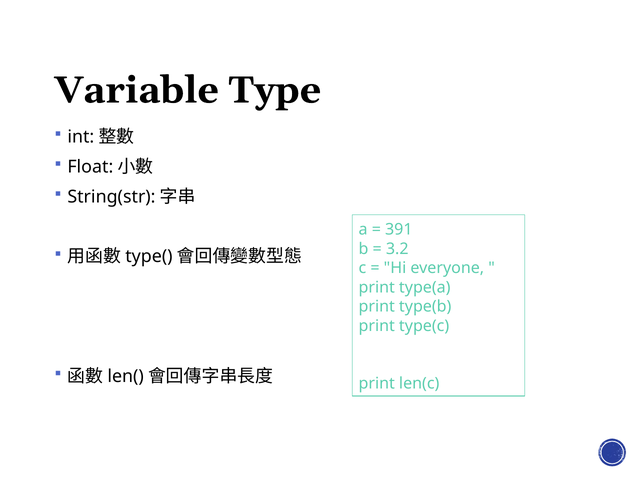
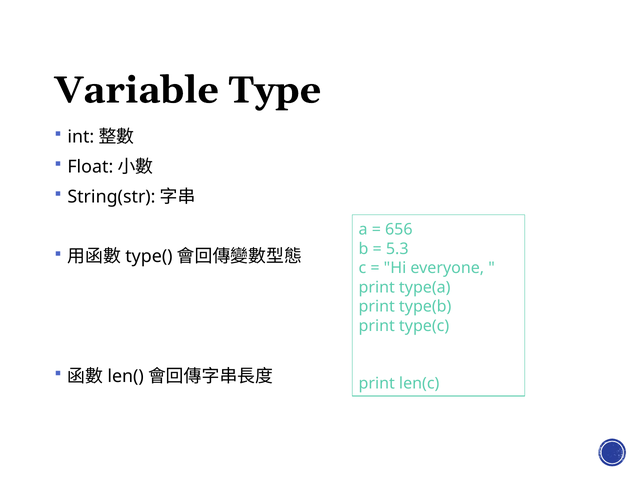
391: 391 -> 656
3.2: 3.2 -> 5.3
